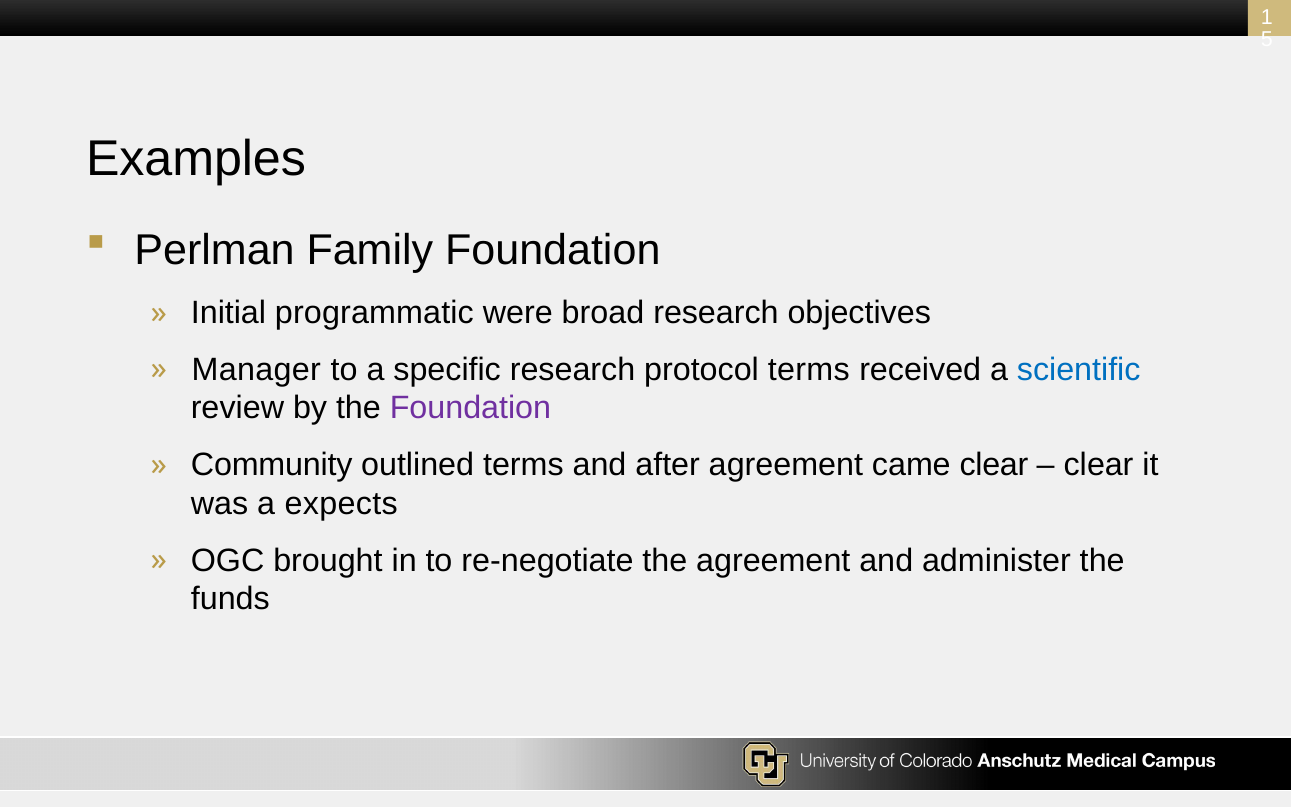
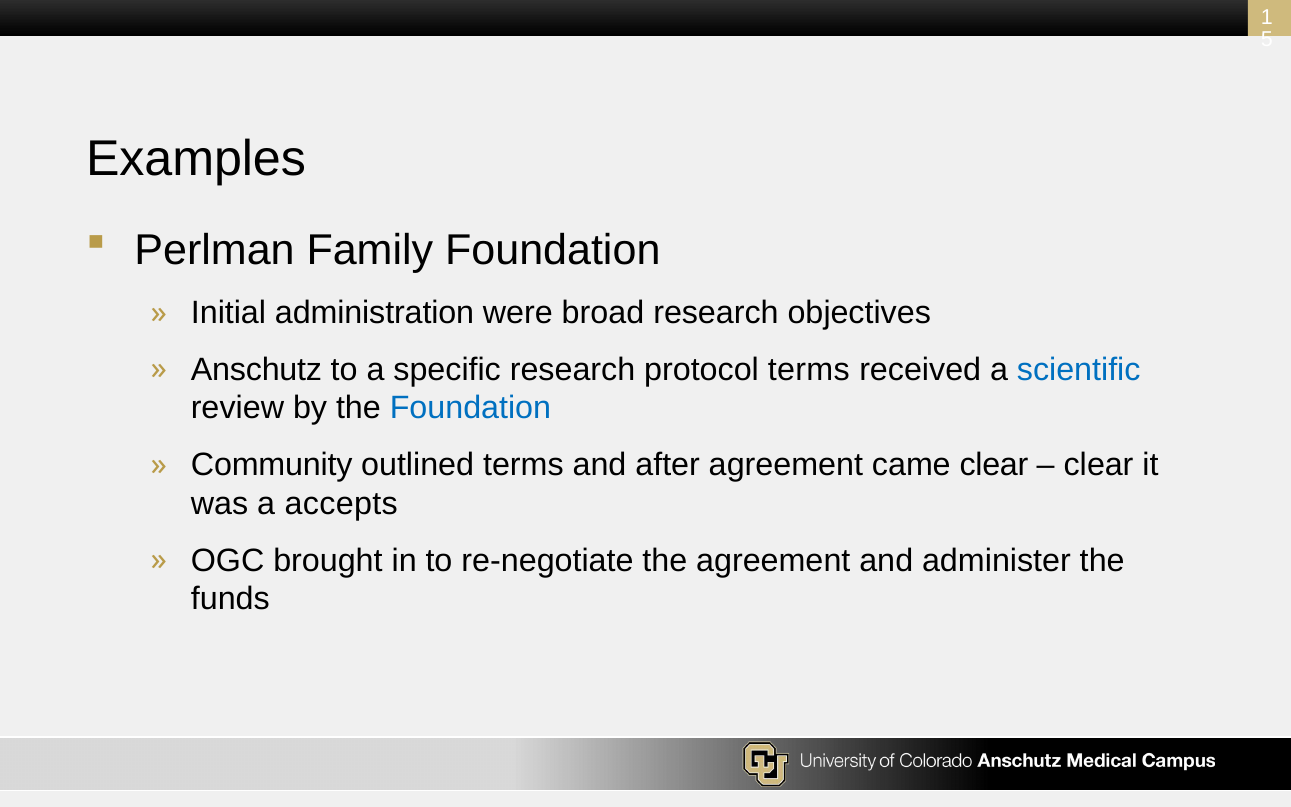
programmatic: programmatic -> administration
Manager: Manager -> Anschutz
Foundation at (470, 408) colour: purple -> blue
expects: expects -> accepts
